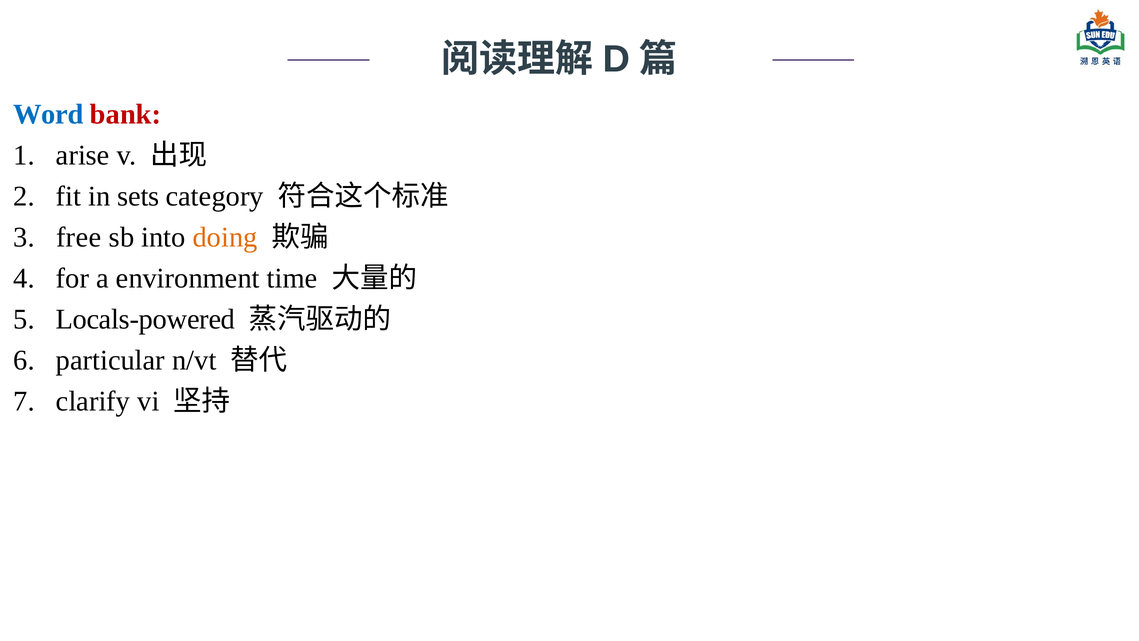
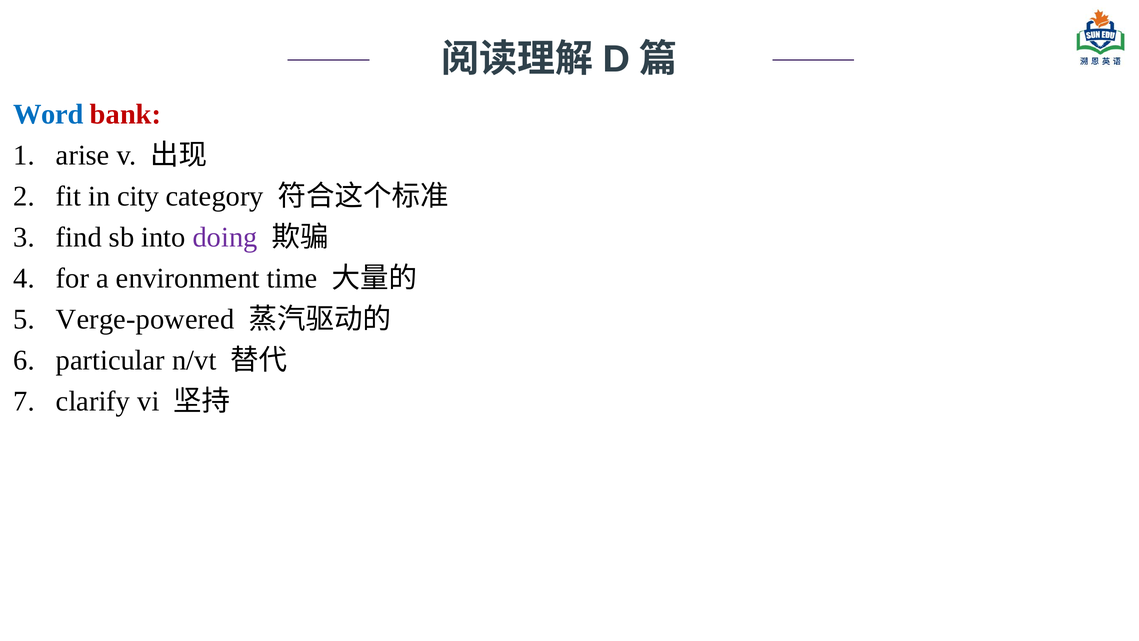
sets: sets -> city
free: free -> find
doing colour: orange -> purple
Locals-powered: Locals-powered -> Verge-powered
